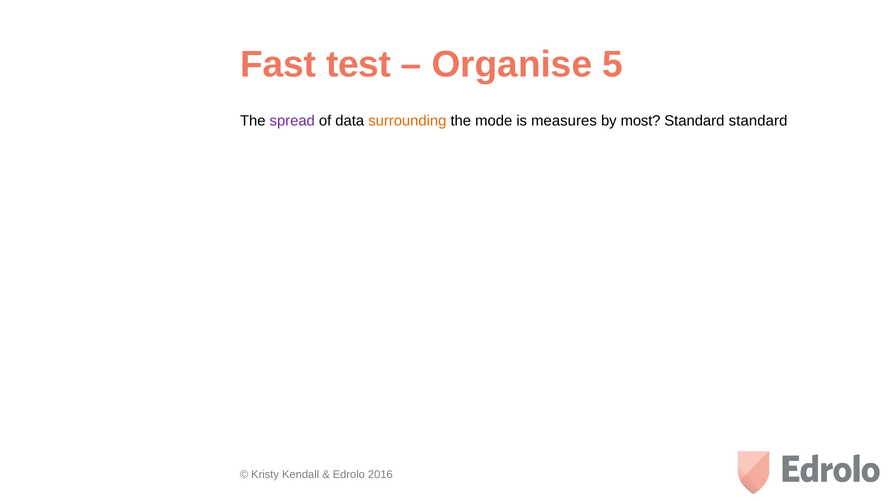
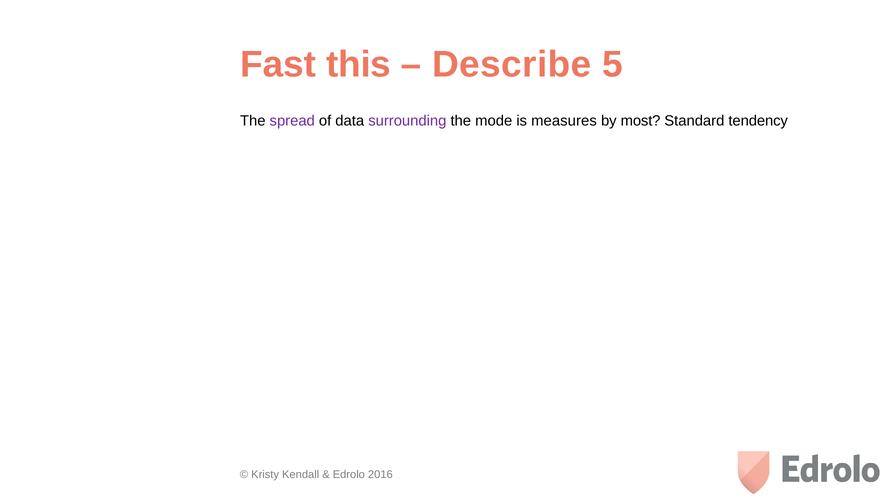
test: test -> this
Organise: Organise -> Describe
surrounding colour: orange -> purple
Standard standard: standard -> tendency
